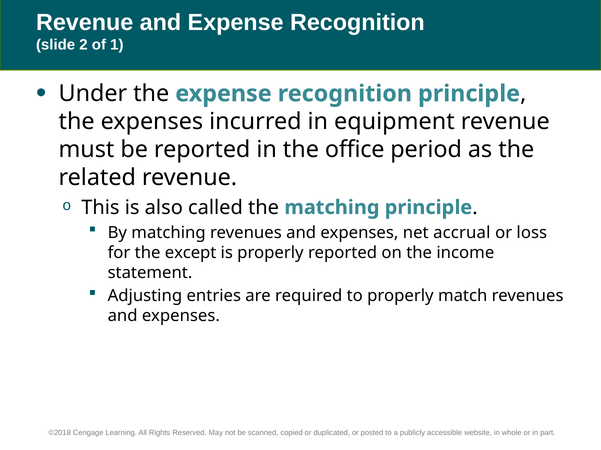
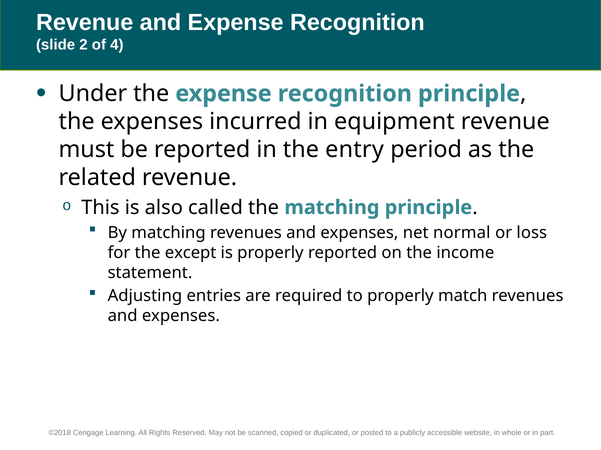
1: 1 -> 4
office: office -> entry
accrual: accrual -> normal
